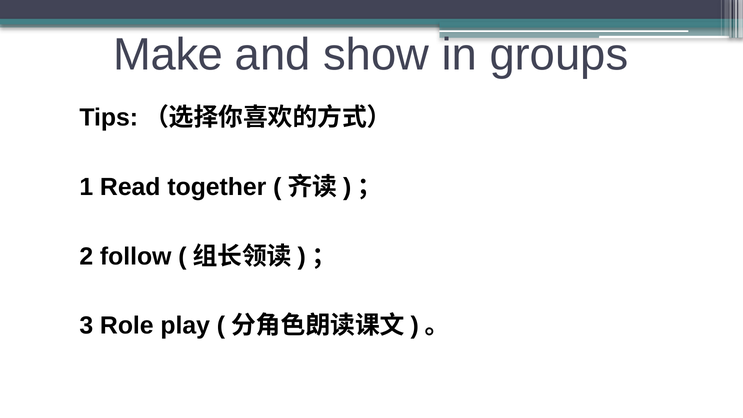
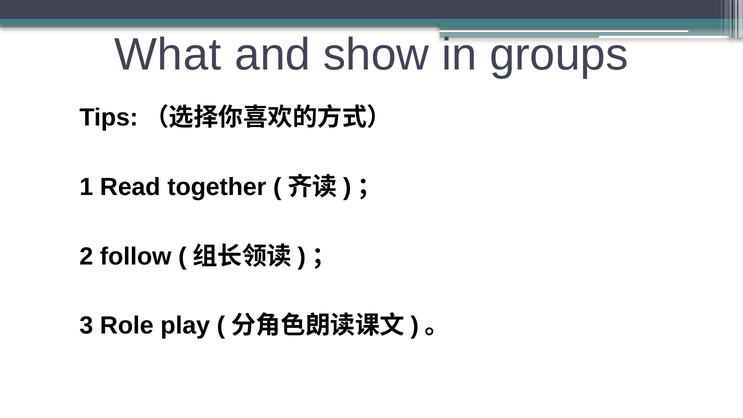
Make: Make -> What
